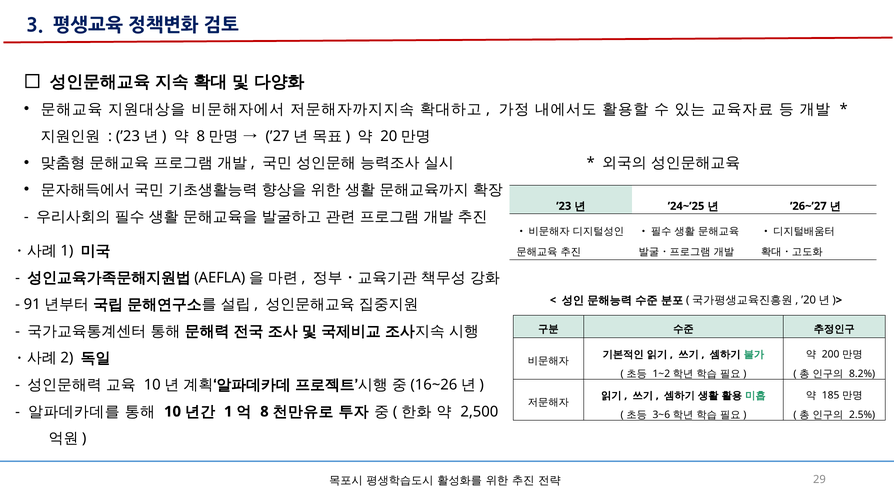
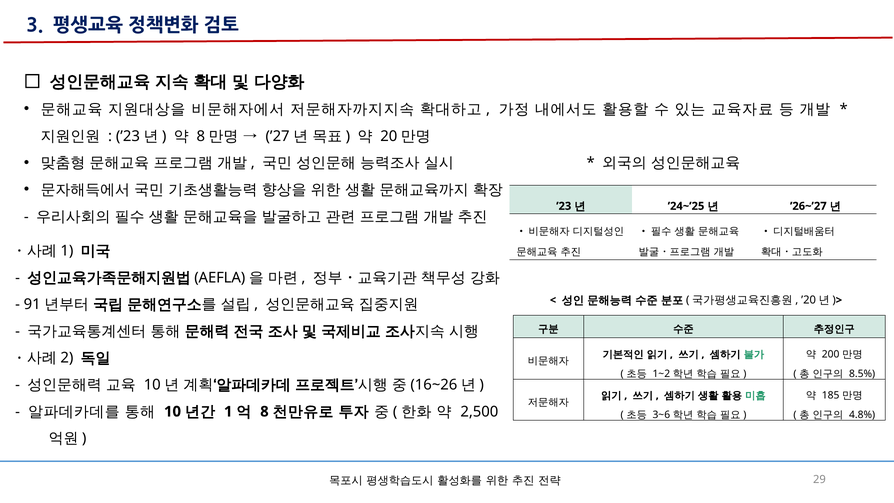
8.2%: 8.2% -> 8.5%
2.5%: 2.5% -> 4.8%
